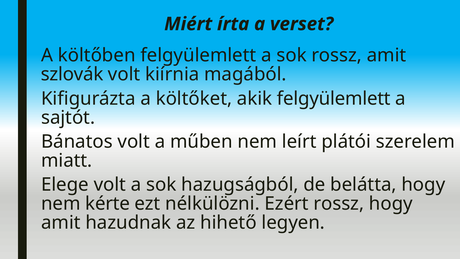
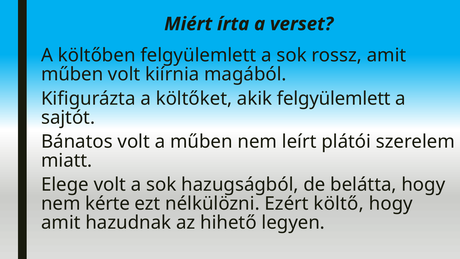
szlovák at (72, 74): szlovák -> műben
Ezért rossz: rossz -> költő
